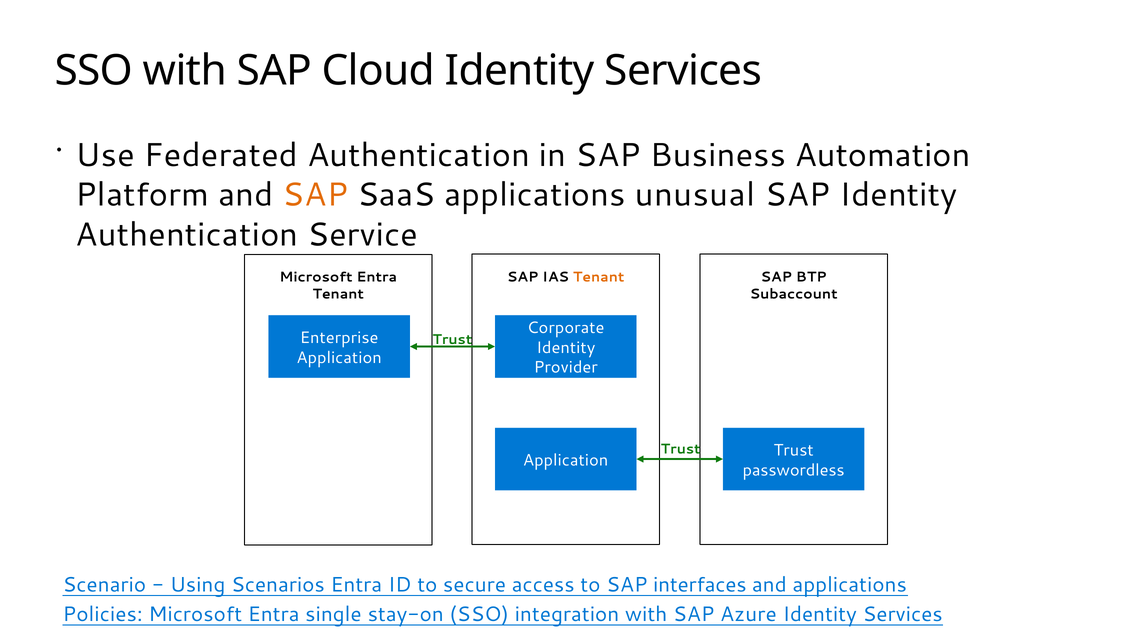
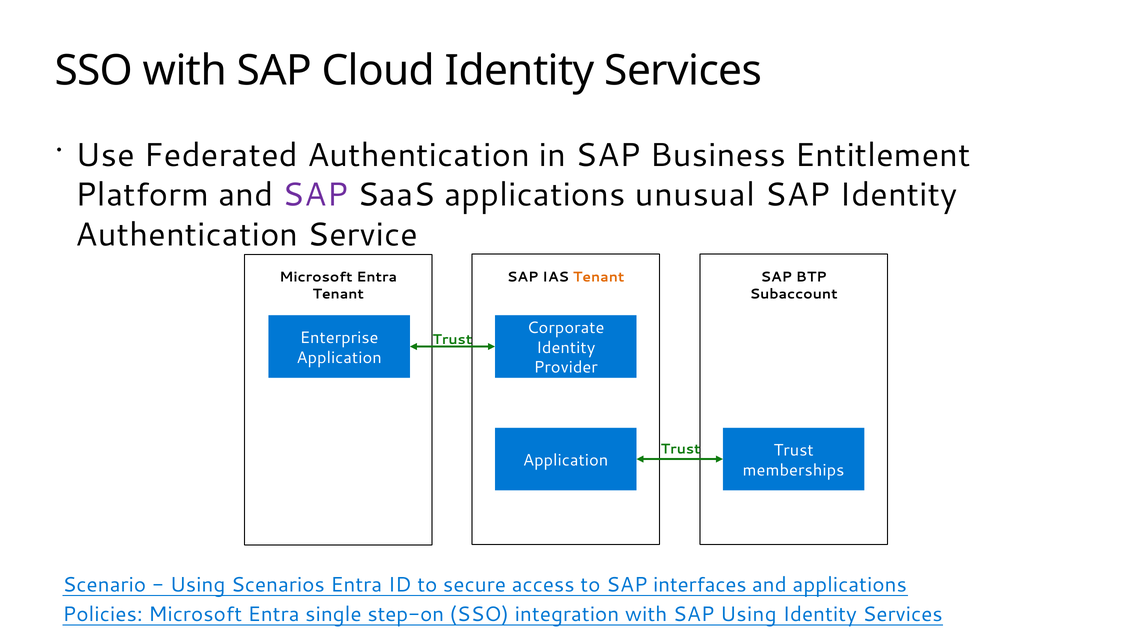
Automation: Automation -> Entitlement
SAP at (315, 195) colour: orange -> purple
passwordless: passwordless -> memberships
stay-on: stay-on -> step-on
SAP Azure: Azure -> Using
